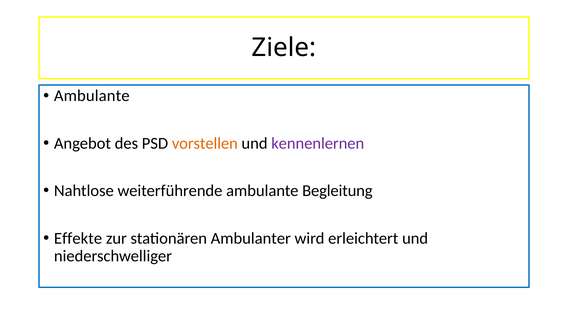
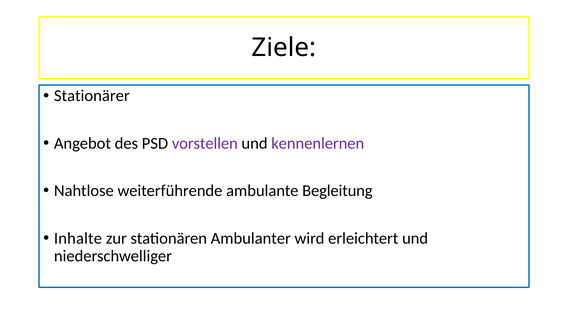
Ambulante at (92, 96): Ambulante -> Stationärer
vorstellen colour: orange -> purple
Effekte: Effekte -> Inhalte
